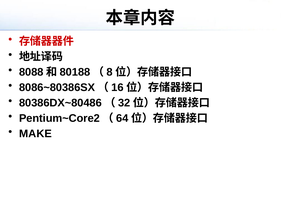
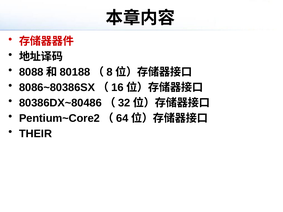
MAKE: MAKE -> THEIR
